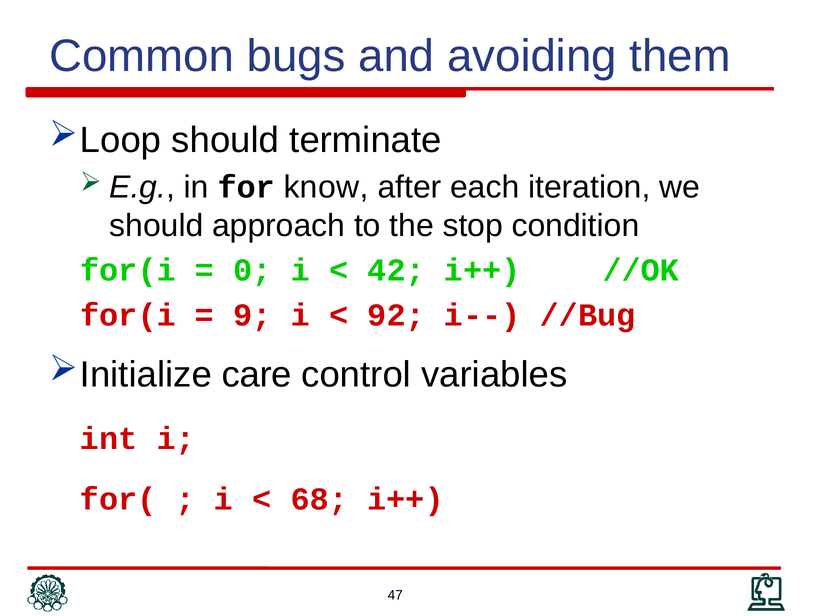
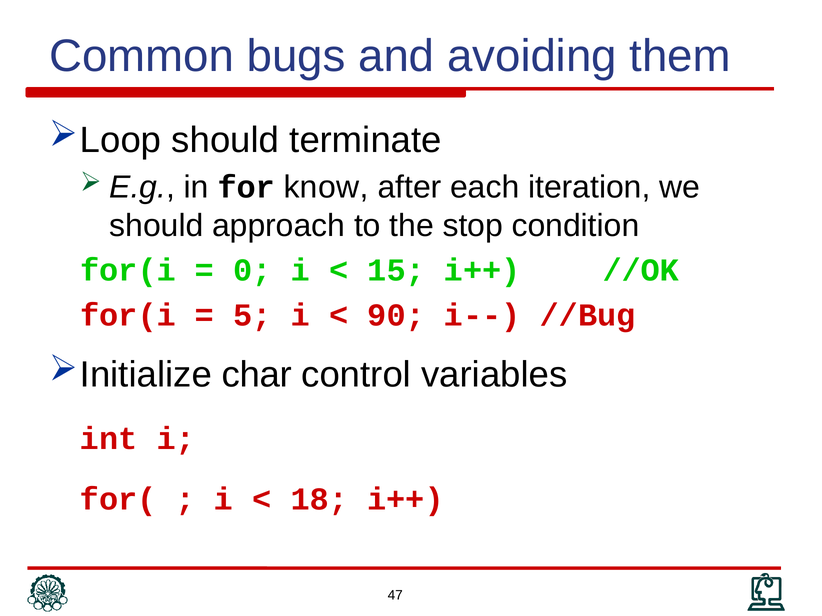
42: 42 -> 15
9: 9 -> 5
92: 92 -> 90
care: care -> char
68: 68 -> 18
